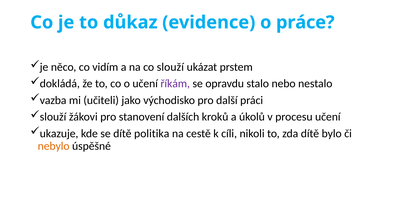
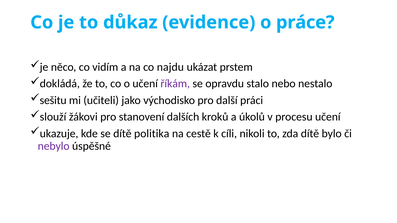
co slouží: slouží -> najdu
vazba: vazba -> sešitu
nebylo colour: orange -> purple
